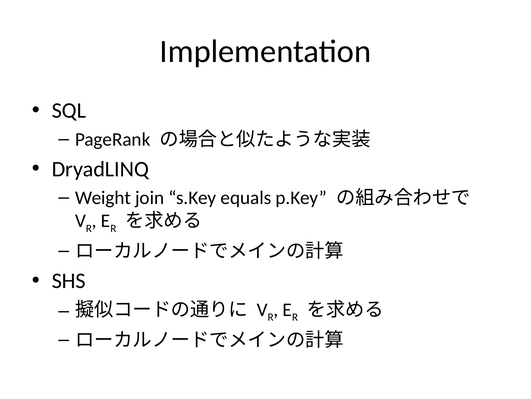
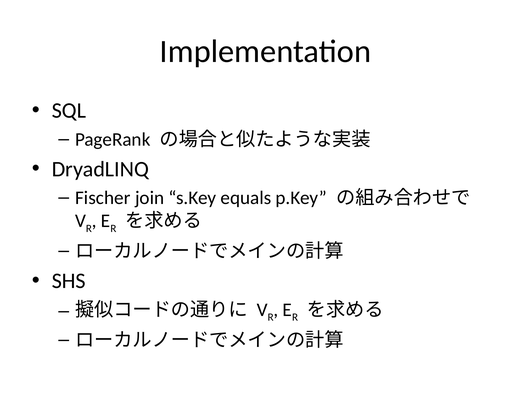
Weight: Weight -> Fischer
